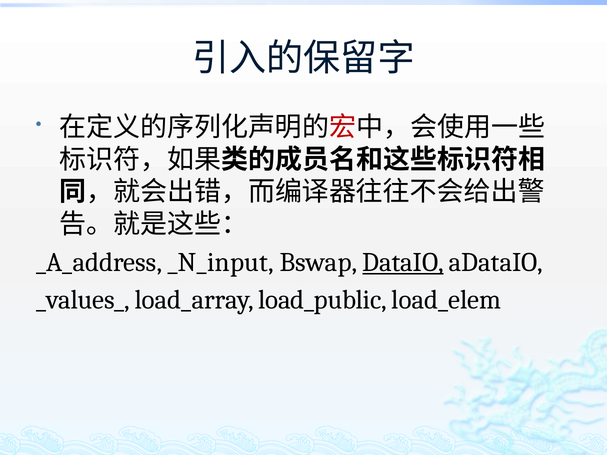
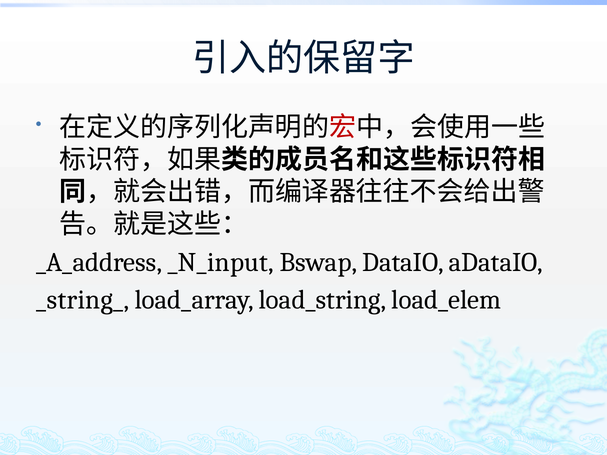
DataIO underline: present -> none
_values_: _values_ -> _string_
load_public: load_public -> load_string
